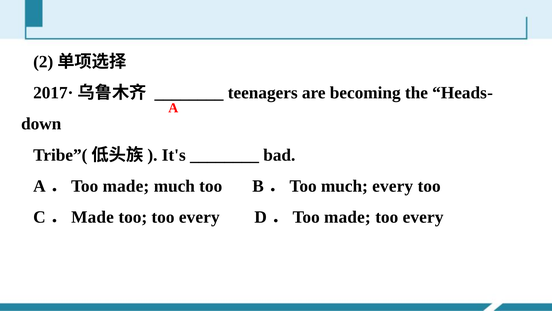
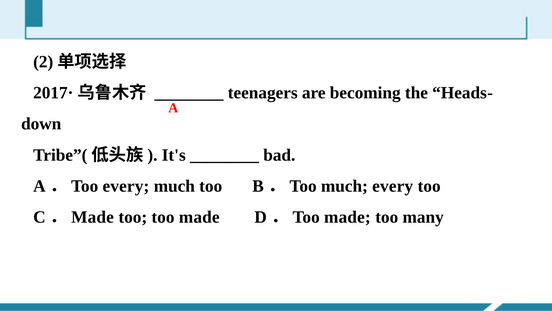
made at (126, 186): made -> every
too too every: every -> made
every at (423, 217): every -> many
